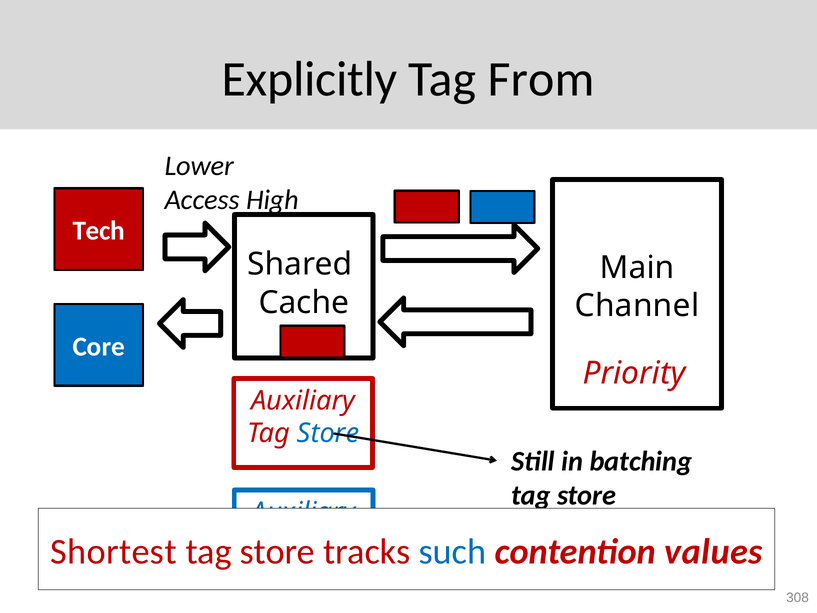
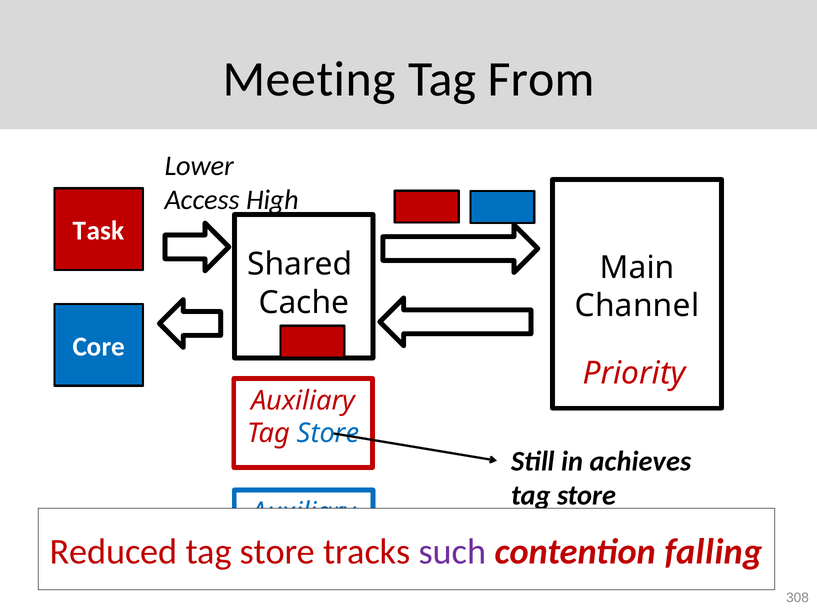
Explicitly: Explicitly -> Meeting
Tech: Tech -> Task
batching: batching -> achieves
Shortest: Shortest -> Reduced
such colour: blue -> purple
values: values -> falling
